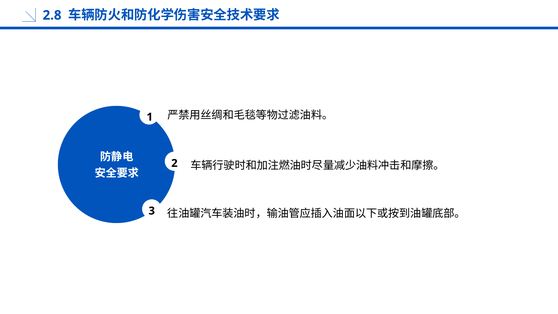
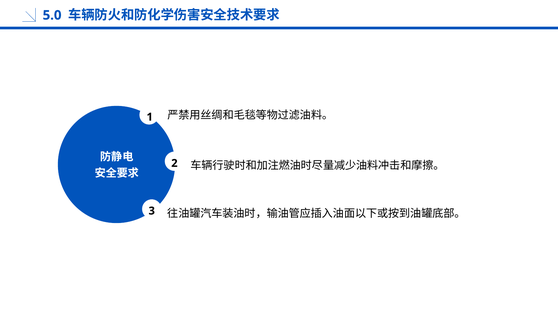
2.8: 2.8 -> 5.0
